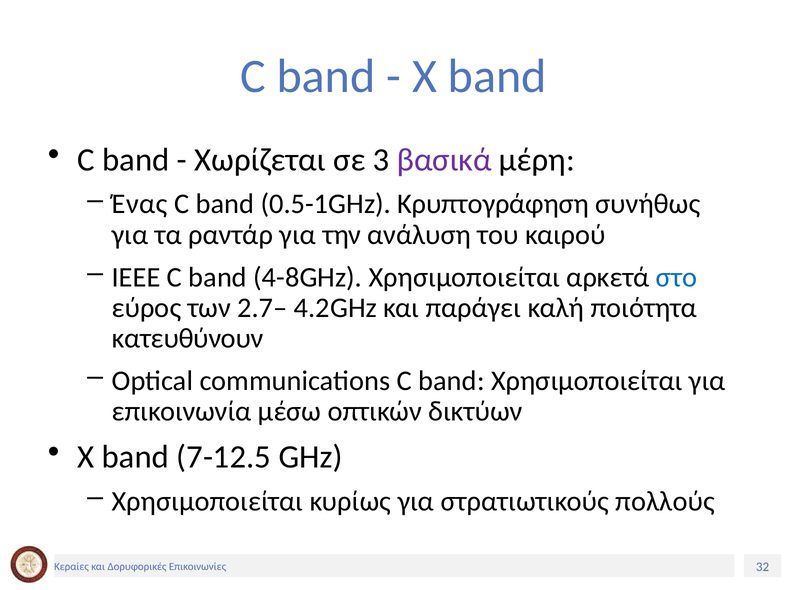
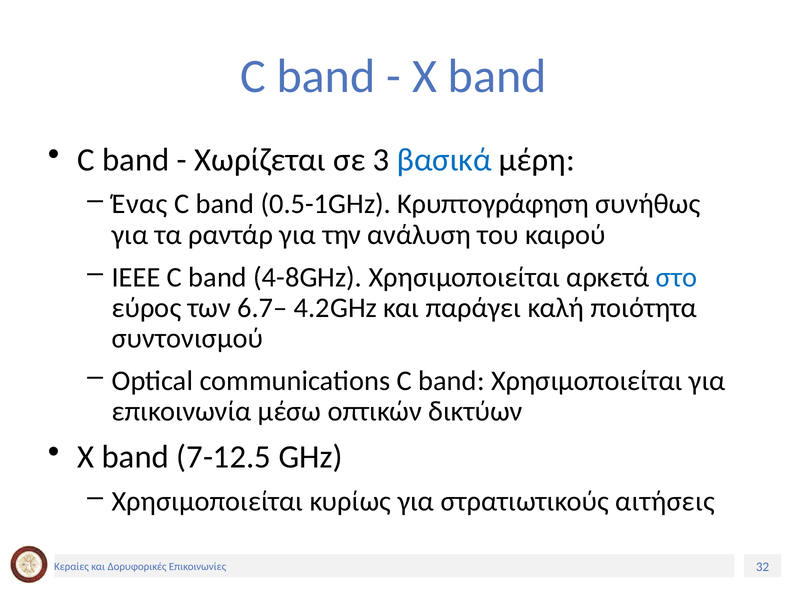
βασικά colour: purple -> blue
2.7–: 2.7– -> 6.7–
κατευθύνουν: κατευθύνουν -> συντονισμού
πολλούς: πολλούς -> αιτήσεις
